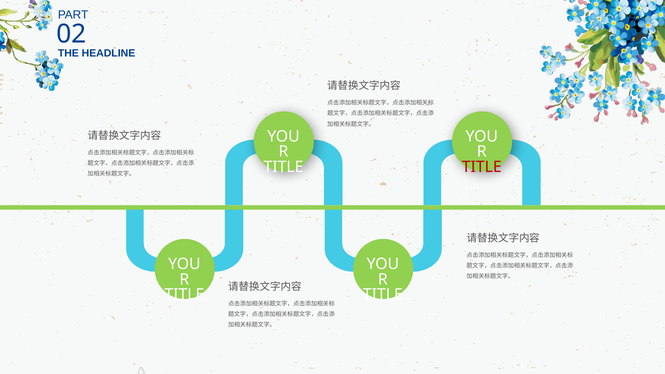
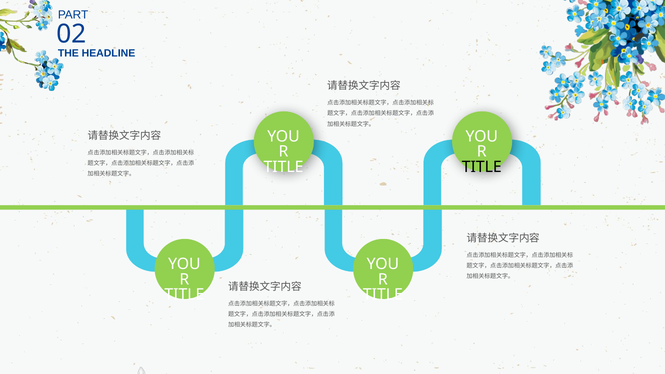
TITLE at (482, 167) colour: red -> black
